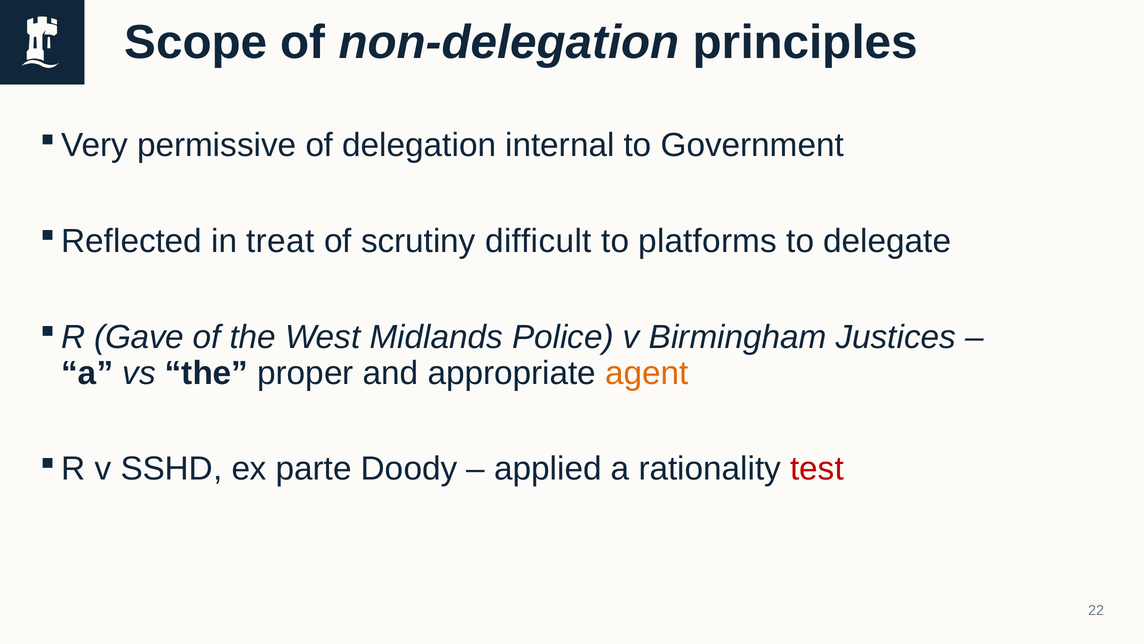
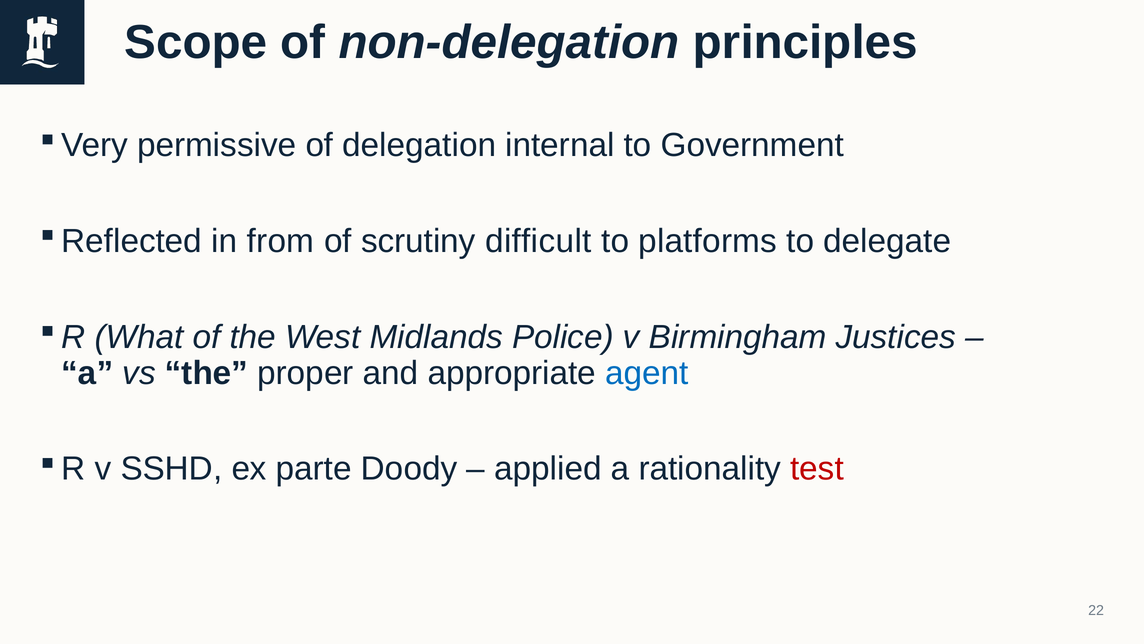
treat: treat -> from
Gave: Gave -> What
agent colour: orange -> blue
